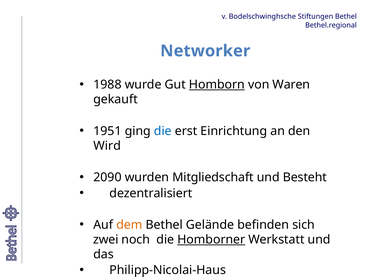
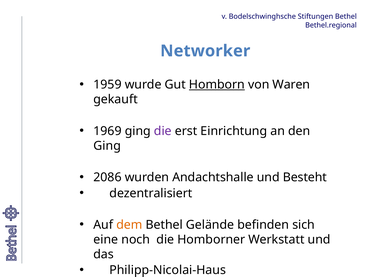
1988: 1988 -> 1959
1951: 1951 -> 1969
die at (163, 131) colour: blue -> purple
Wird at (107, 146): Wird -> Ging
2090: 2090 -> 2086
Mitgliedschaft: Mitgliedschaft -> Andachtshalle
zwei: zwei -> eine
Homborner underline: present -> none
